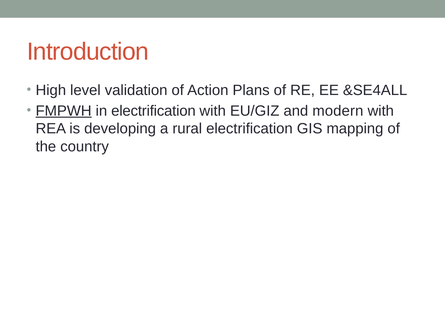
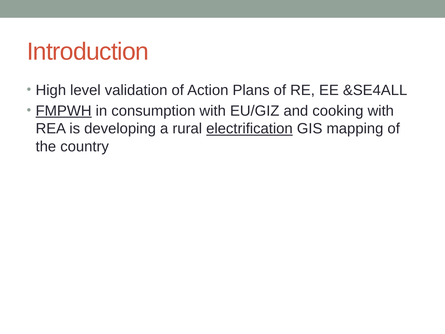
in electrification: electrification -> consumption
modern: modern -> cooking
electrification at (249, 129) underline: none -> present
